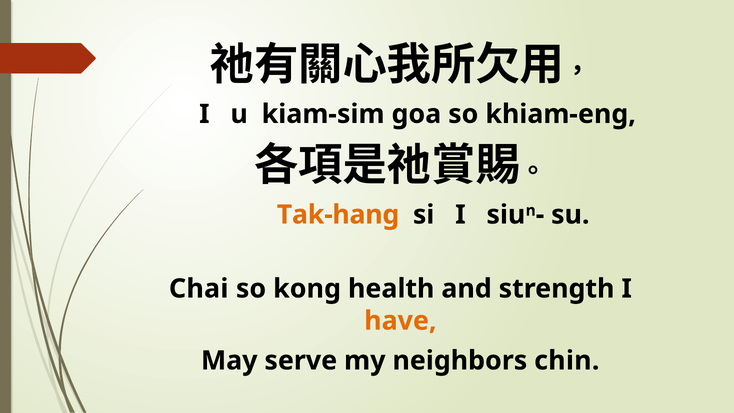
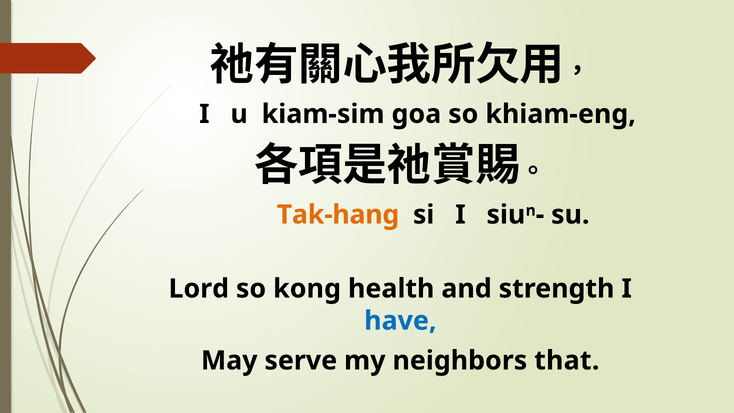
Chai: Chai -> Lord
have colour: orange -> blue
chin: chin -> that
